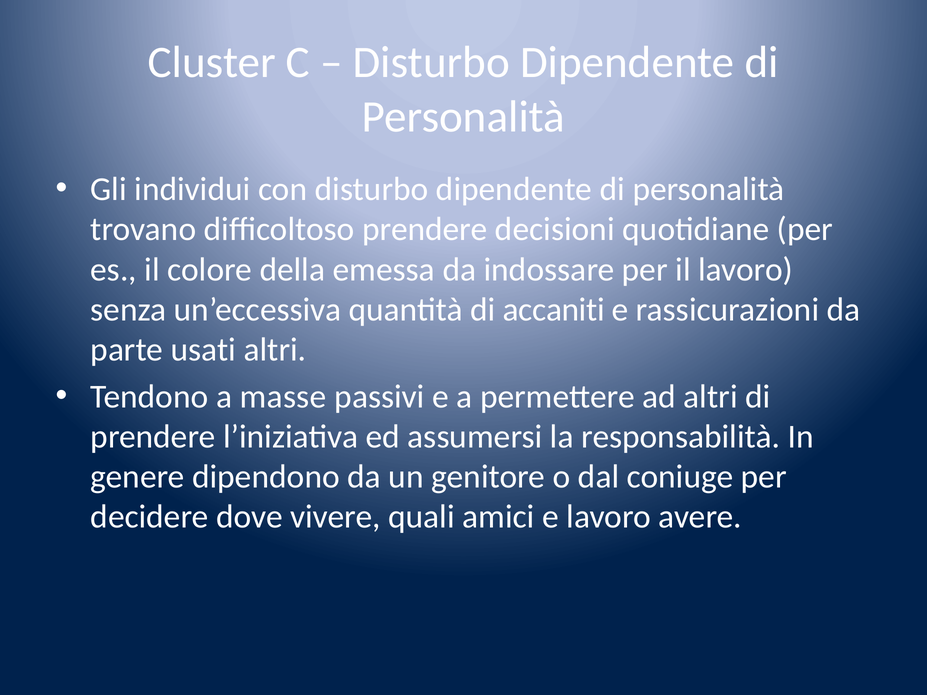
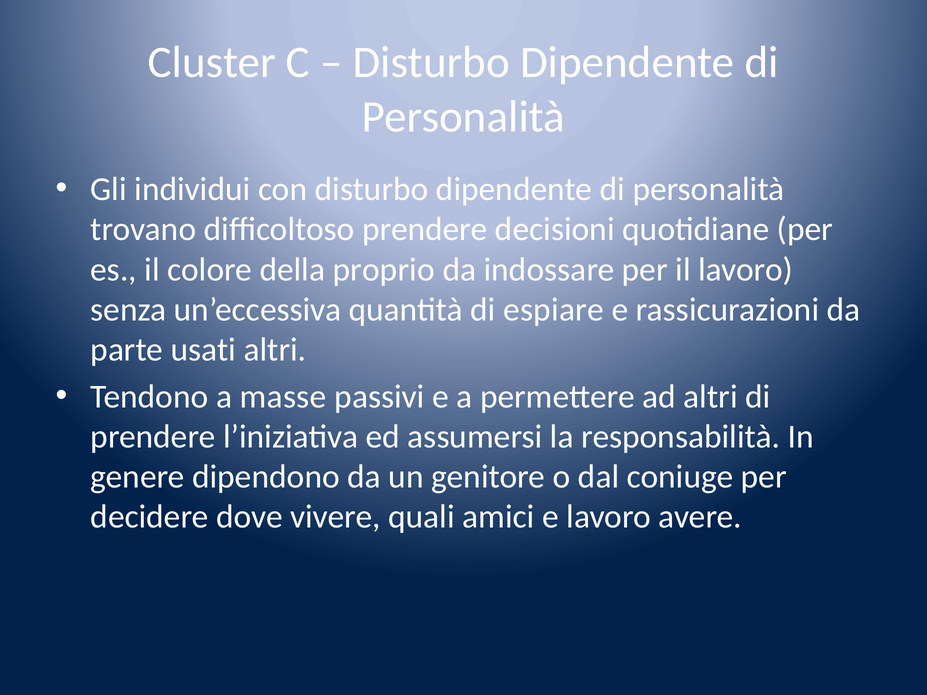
emessa: emessa -> proprio
accaniti: accaniti -> espiare
